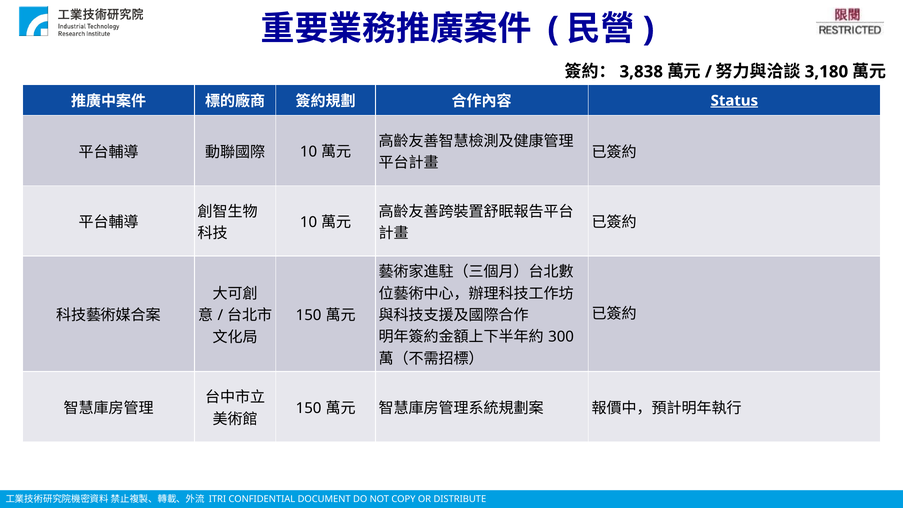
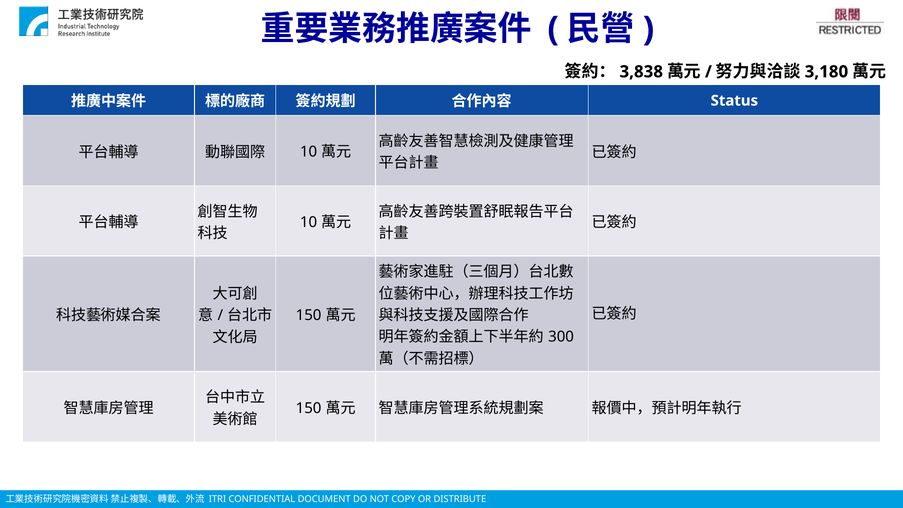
Status underline: present -> none
